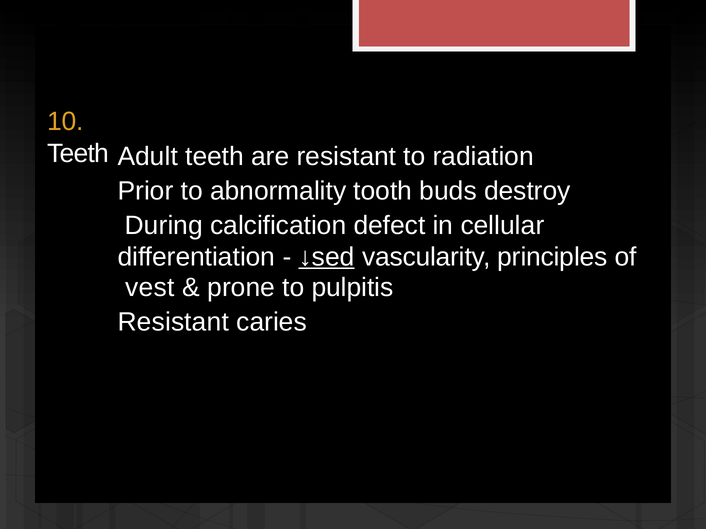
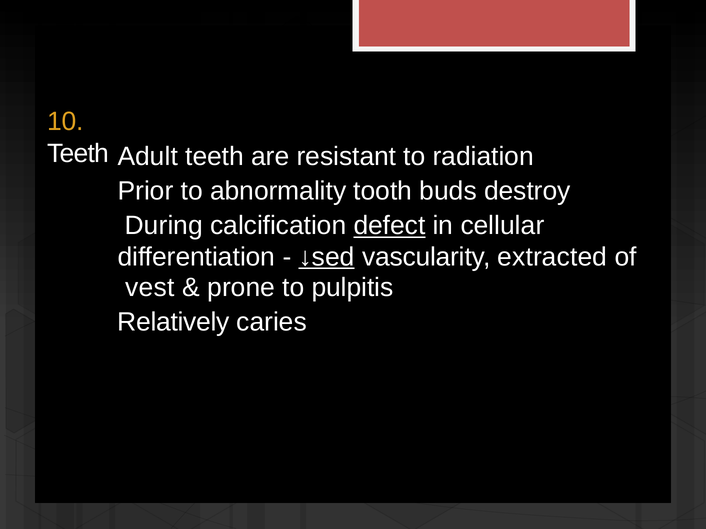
defect underline: none -> present
principles: principles -> extracted
Resistant at (173, 322): Resistant -> Relatively
